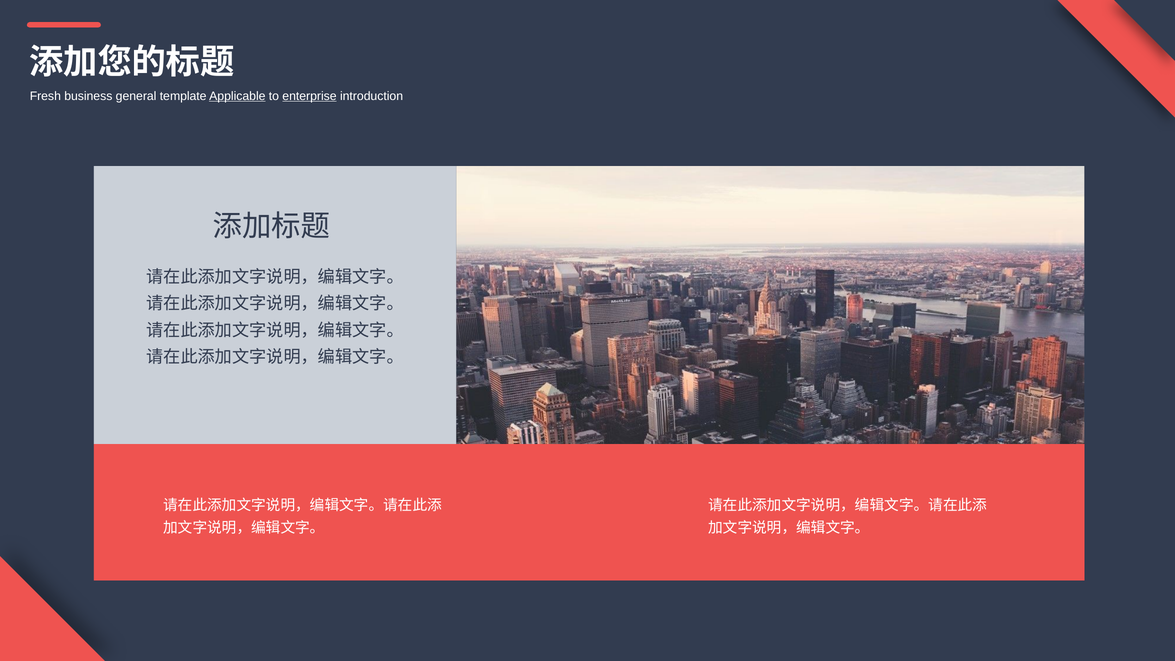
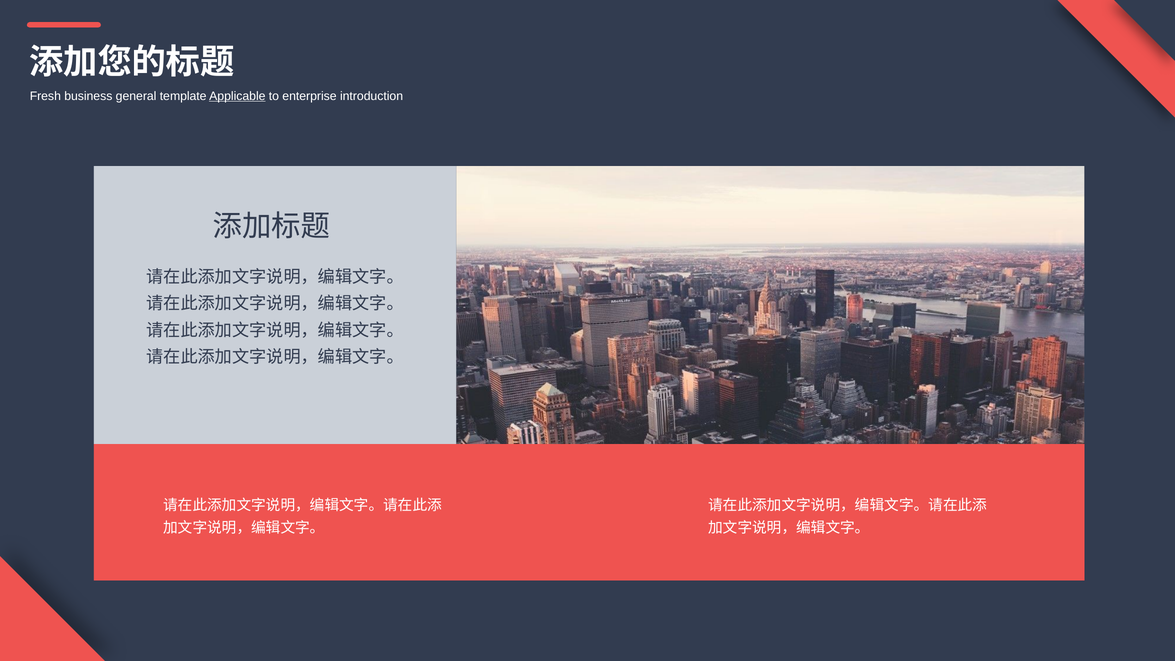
enterprise underline: present -> none
